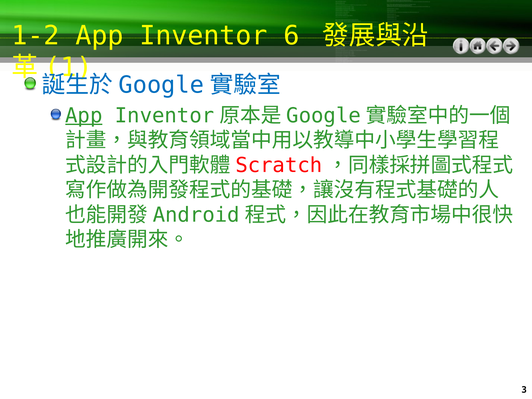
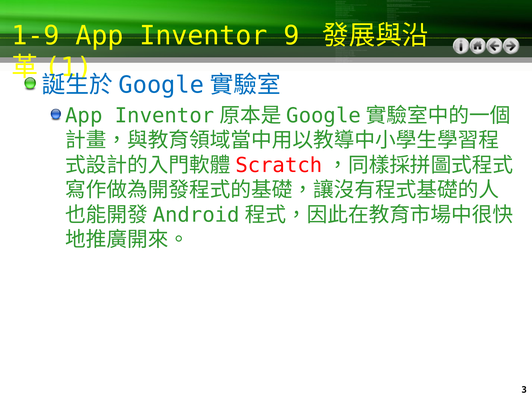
1-2: 1-2 -> 1-9
6: 6 -> 9
App at (84, 116) underline: present -> none
